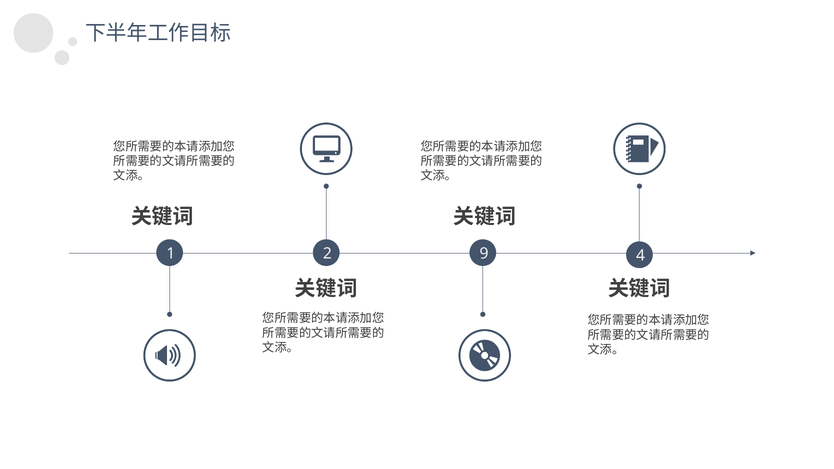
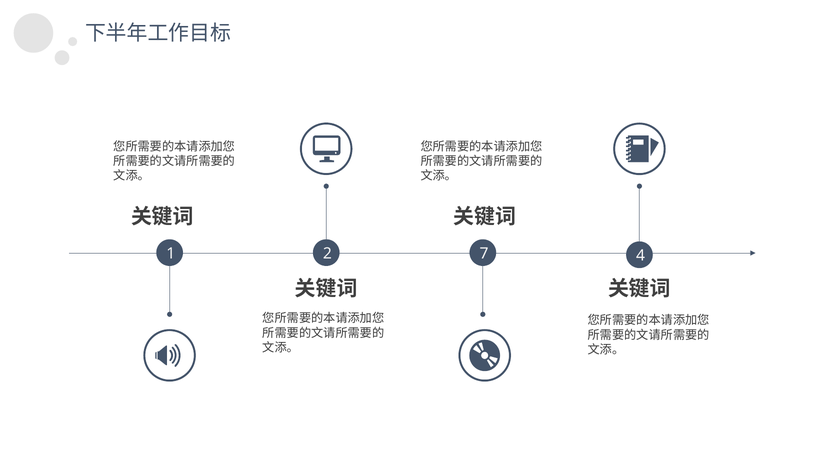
9: 9 -> 7
